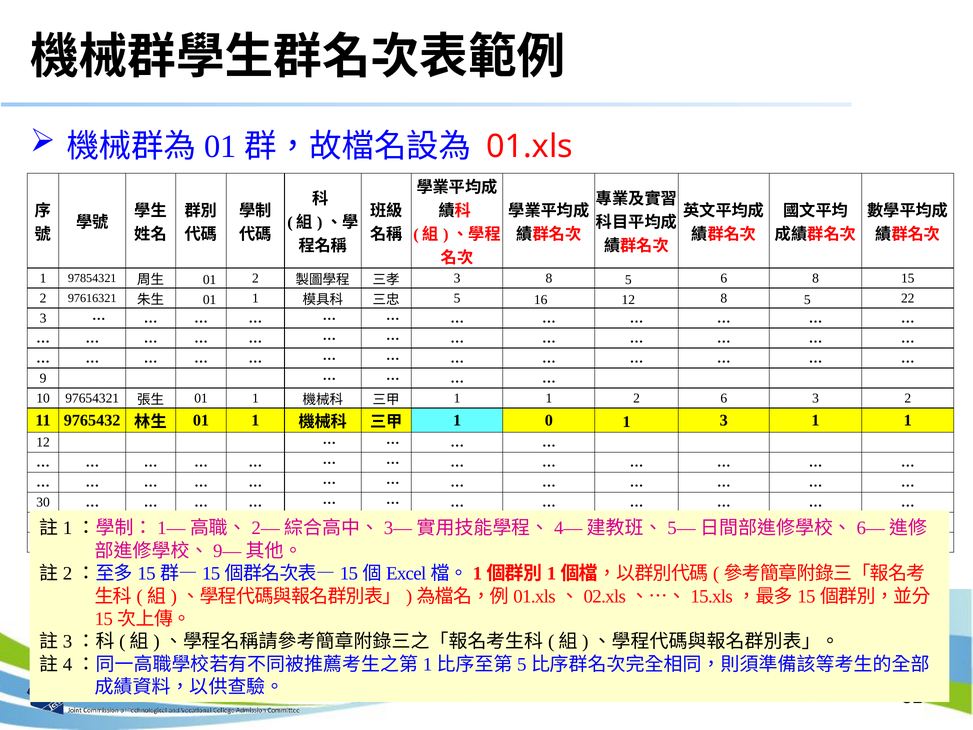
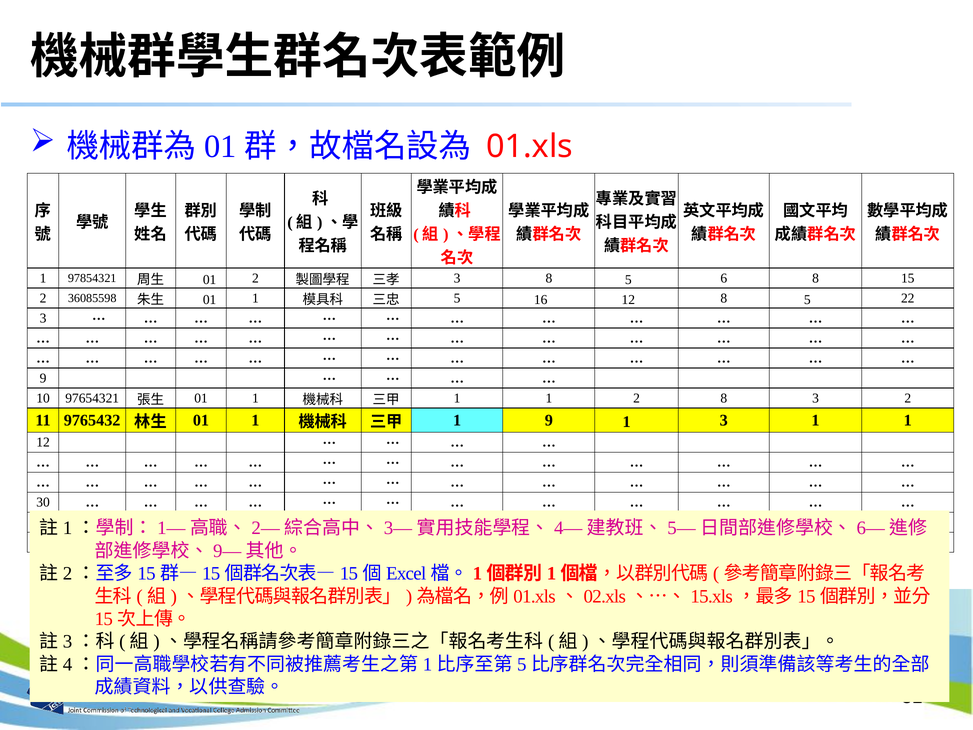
97616321: 97616321 -> 36085598
2 6: 6 -> 8
1 0: 0 -> 9
